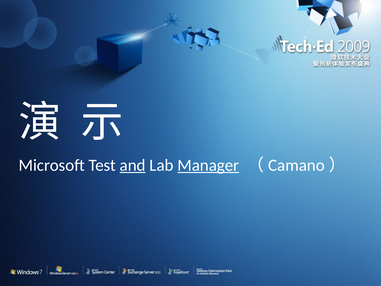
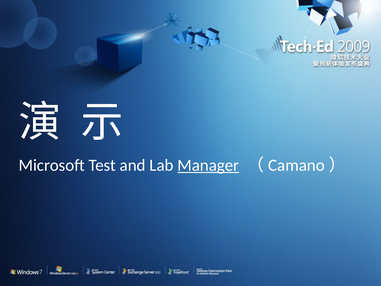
and underline: present -> none
